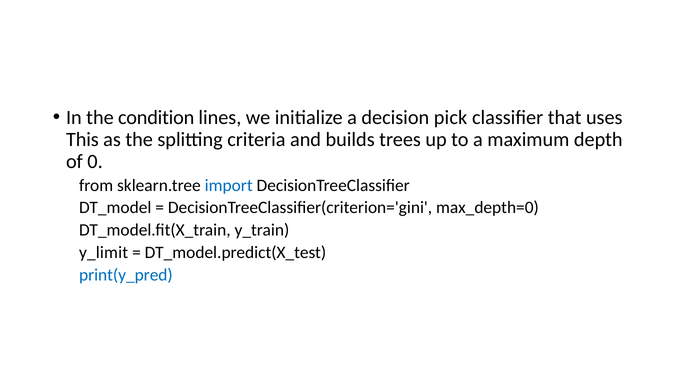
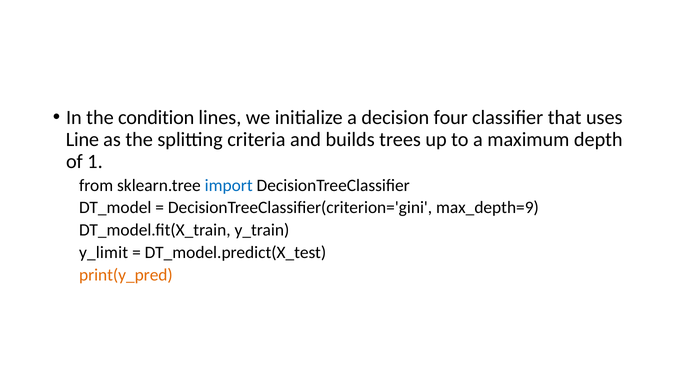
pick: pick -> four
This: This -> Line
0: 0 -> 1
max_depth=0: max_depth=0 -> max_depth=9
print(y_pred colour: blue -> orange
